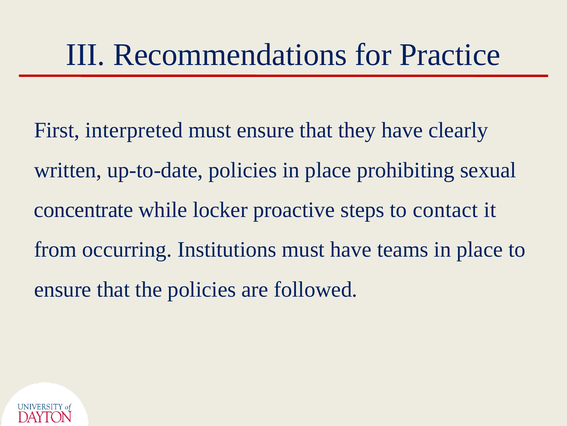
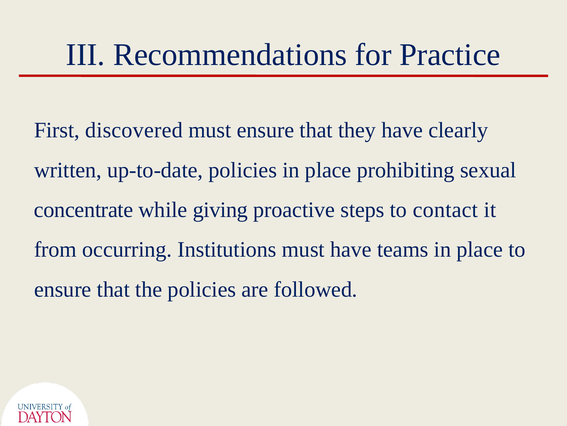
interpreted: interpreted -> discovered
locker: locker -> giving
